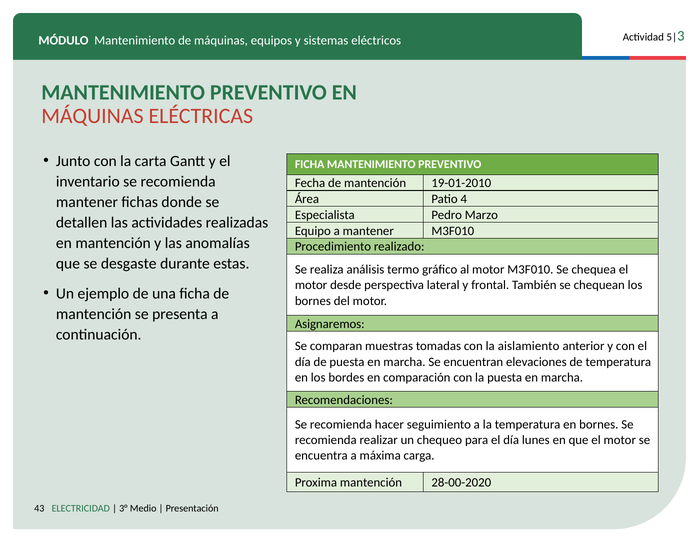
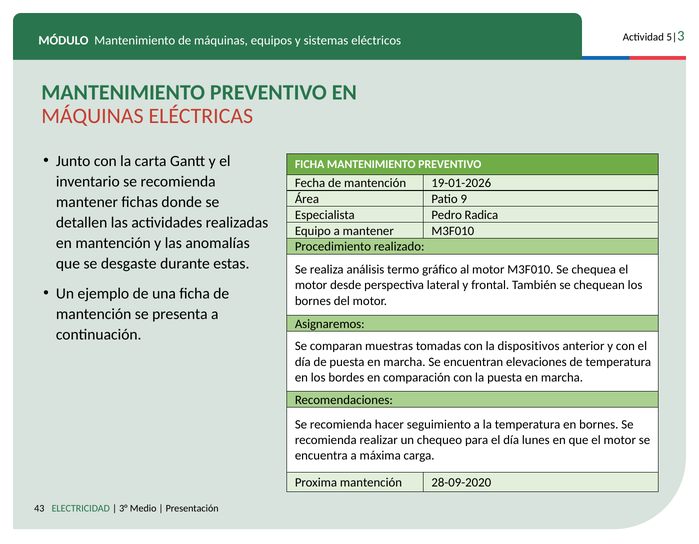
19-01-2010: 19-01-2010 -> 19-01-2026
4: 4 -> 9
Marzo: Marzo -> Radica
aislamiento: aislamiento -> dispositivos
28-00-2020: 28-00-2020 -> 28-09-2020
